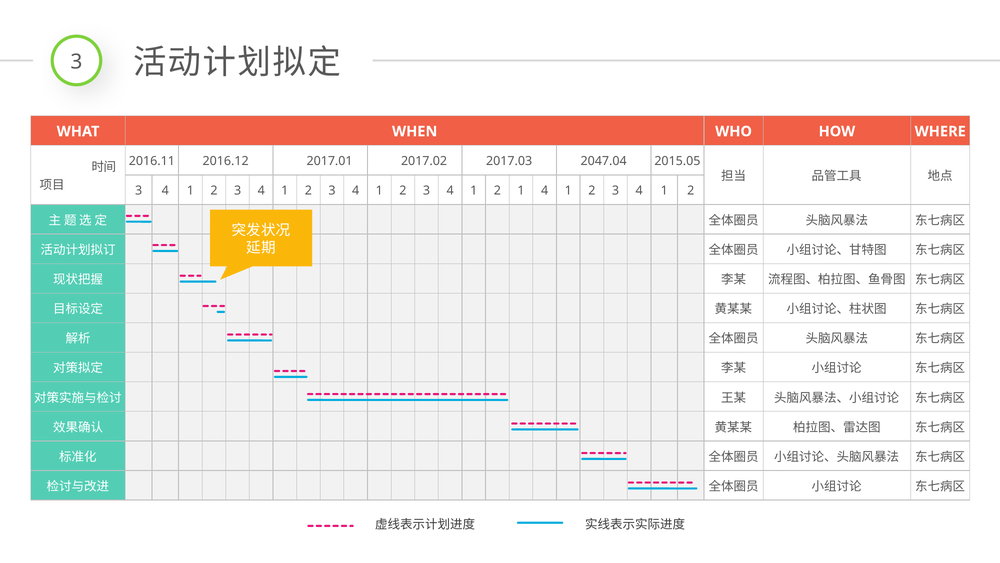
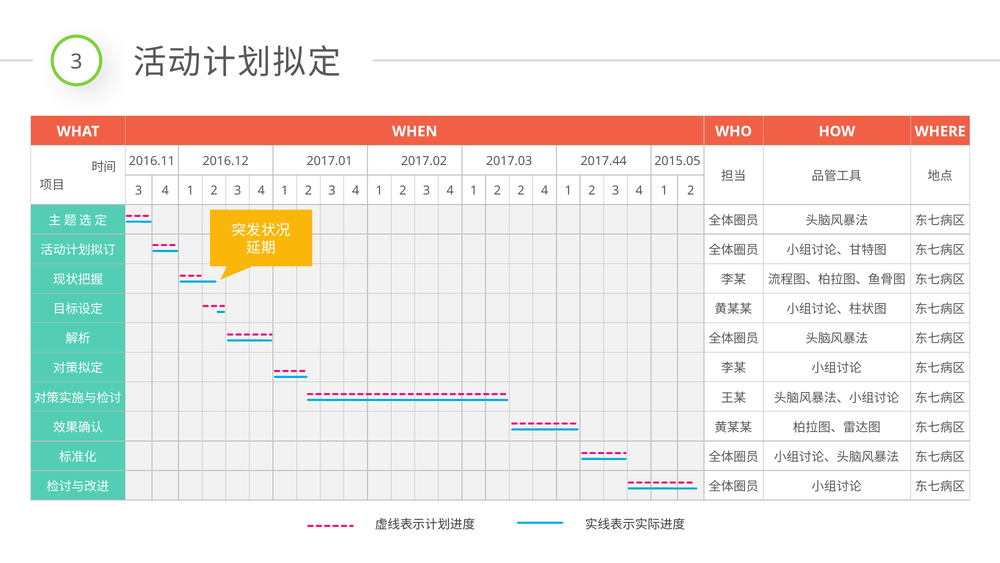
2047.04: 2047.04 -> 2017.44
2 1: 1 -> 2
